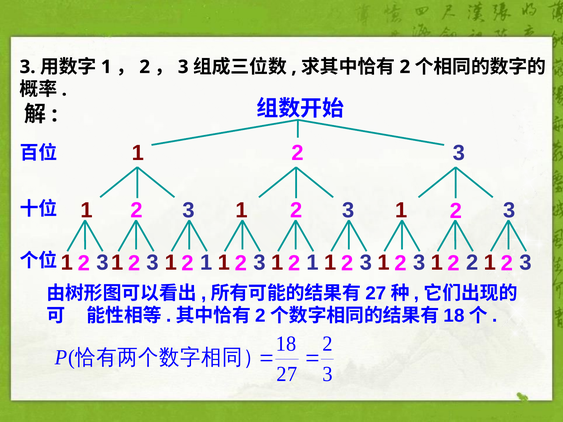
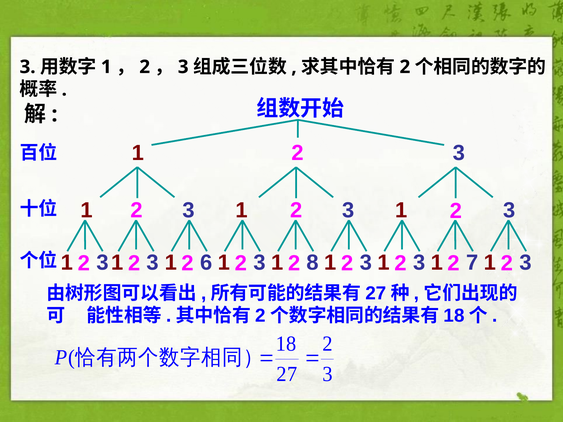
1 at (206, 263): 1 -> 6
1 at (313, 263): 1 -> 8
2 at (472, 263): 2 -> 7
